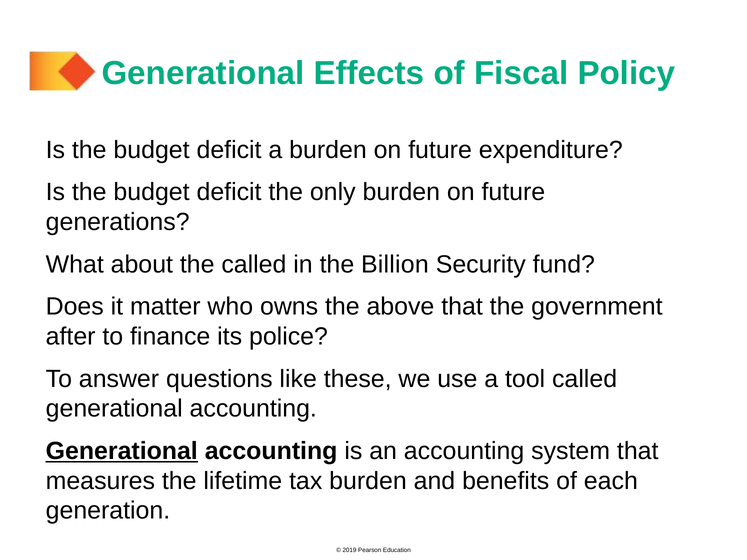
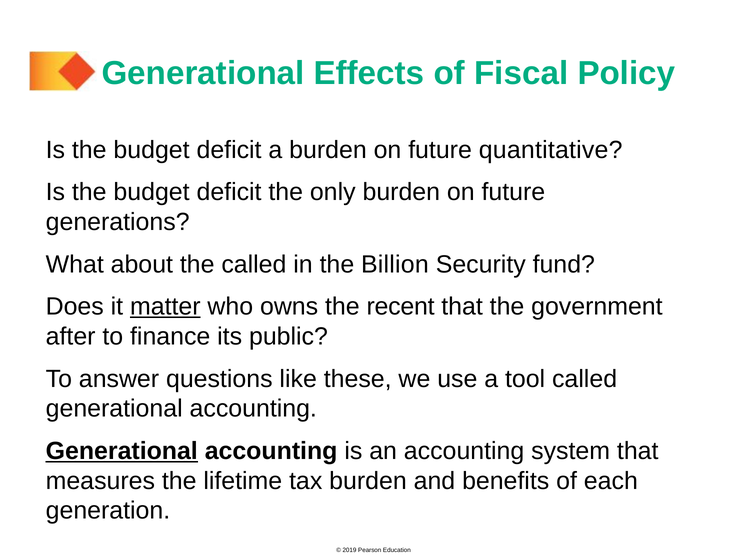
expenditure: expenditure -> quantitative
matter underline: none -> present
above: above -> recent
police: police -> public
